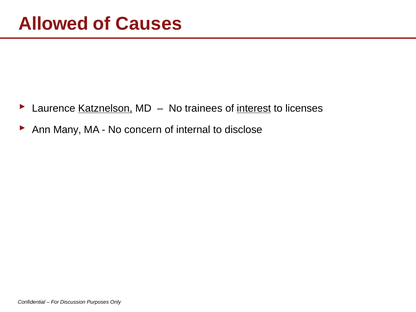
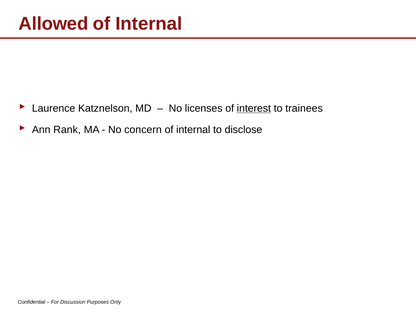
Causes at (149, 24): Causes -> Internal
Katznelson underline: present -> none
trainees: trainees -> licenses
licenses: licenses -> trainees
Many: Many -> Rank
